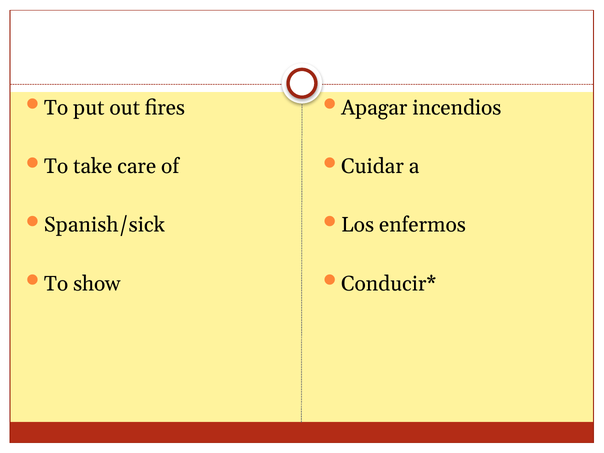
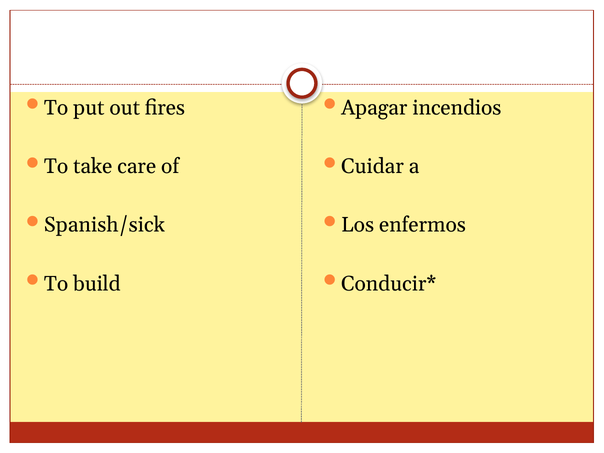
show: show -> build
